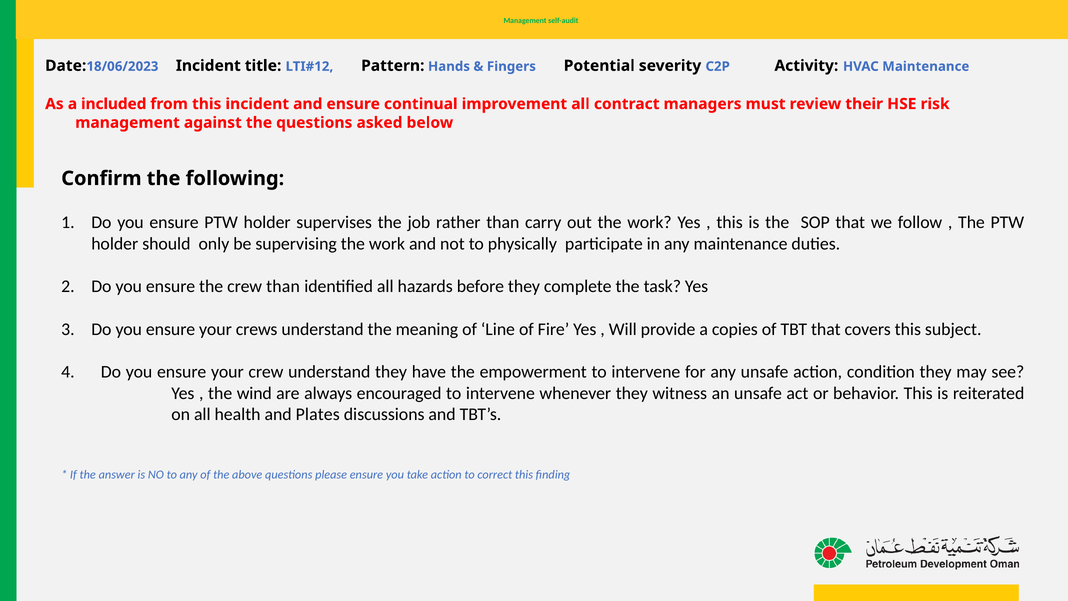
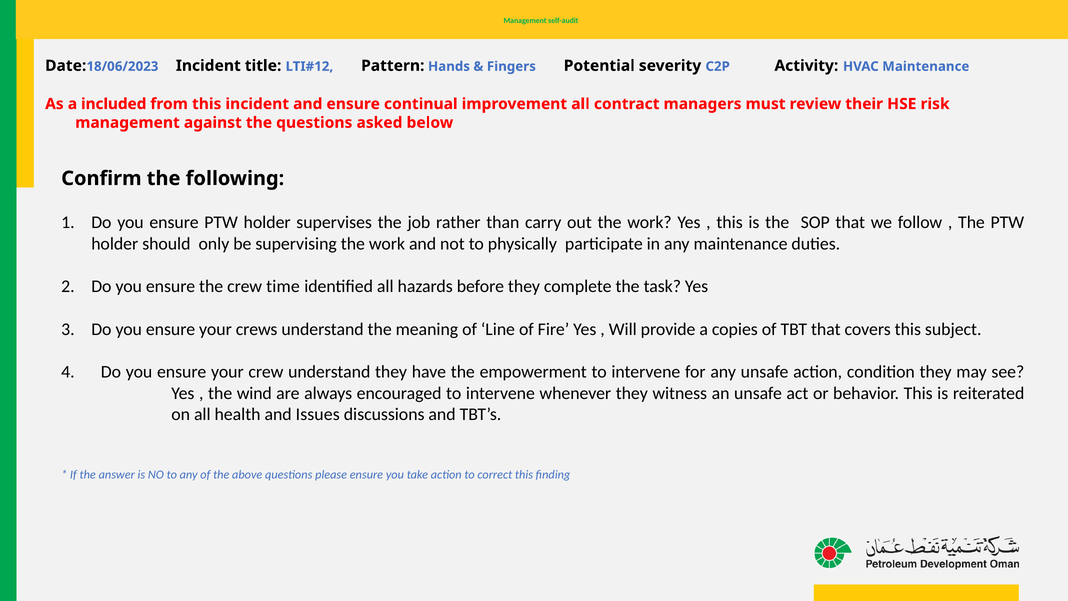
crew than: than -> time
Plates: Plates -> Issues
